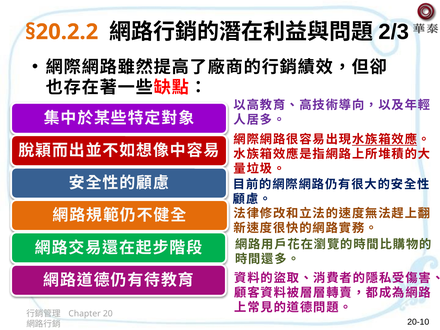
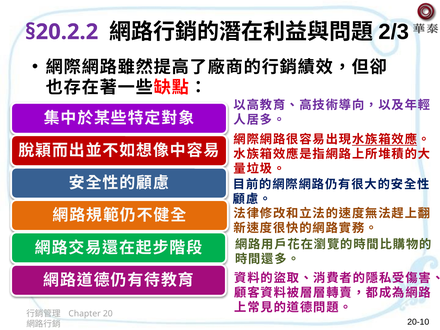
§20.2.2 colour: orange -> purple
